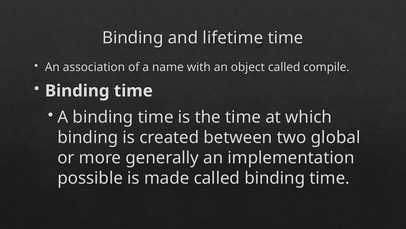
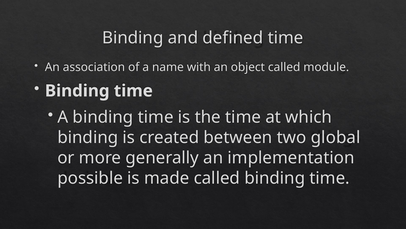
lifetime: lifetime -> defined
compile: compile -> module
